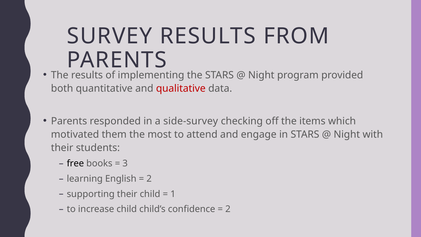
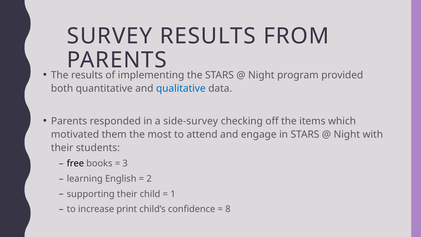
qualitative colour: red -> blue
increase child: child -> print
2 at (228, 209): 2 -> 8
